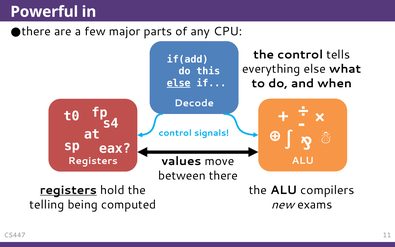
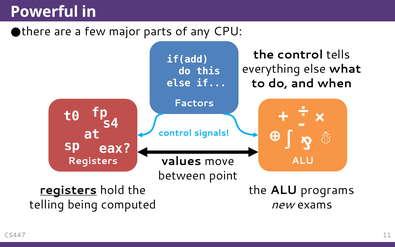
else at (179, 83) underline: present -> none
Decode: Decode -> Factors
there: there -> point
compilers: compilers -> programs
